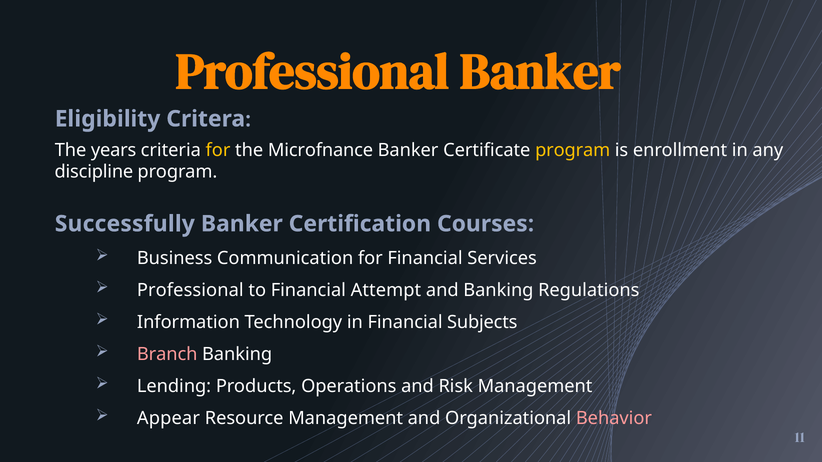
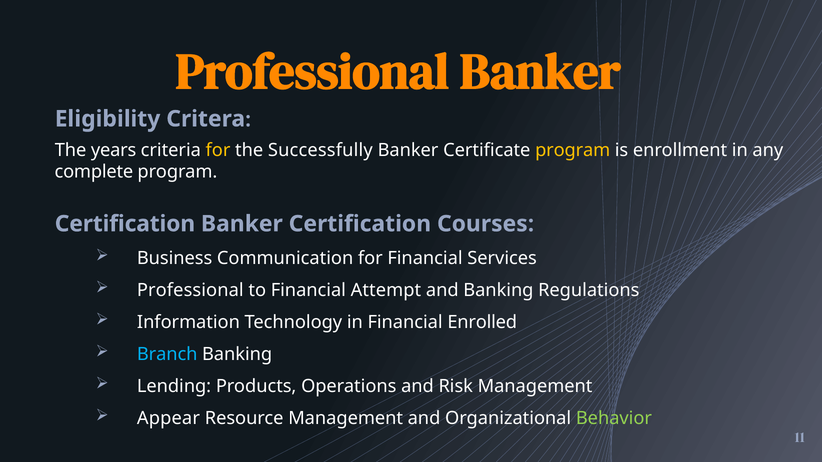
Microfnance: Microfnance -> Successfully
discipline: discipline -> complete
Successfully at (125, 224): Successfully -> Certification
Subjects: Subjects -> Enrolled
Branch colour: pink -> light blue
Behavior colour: pink -> light green
